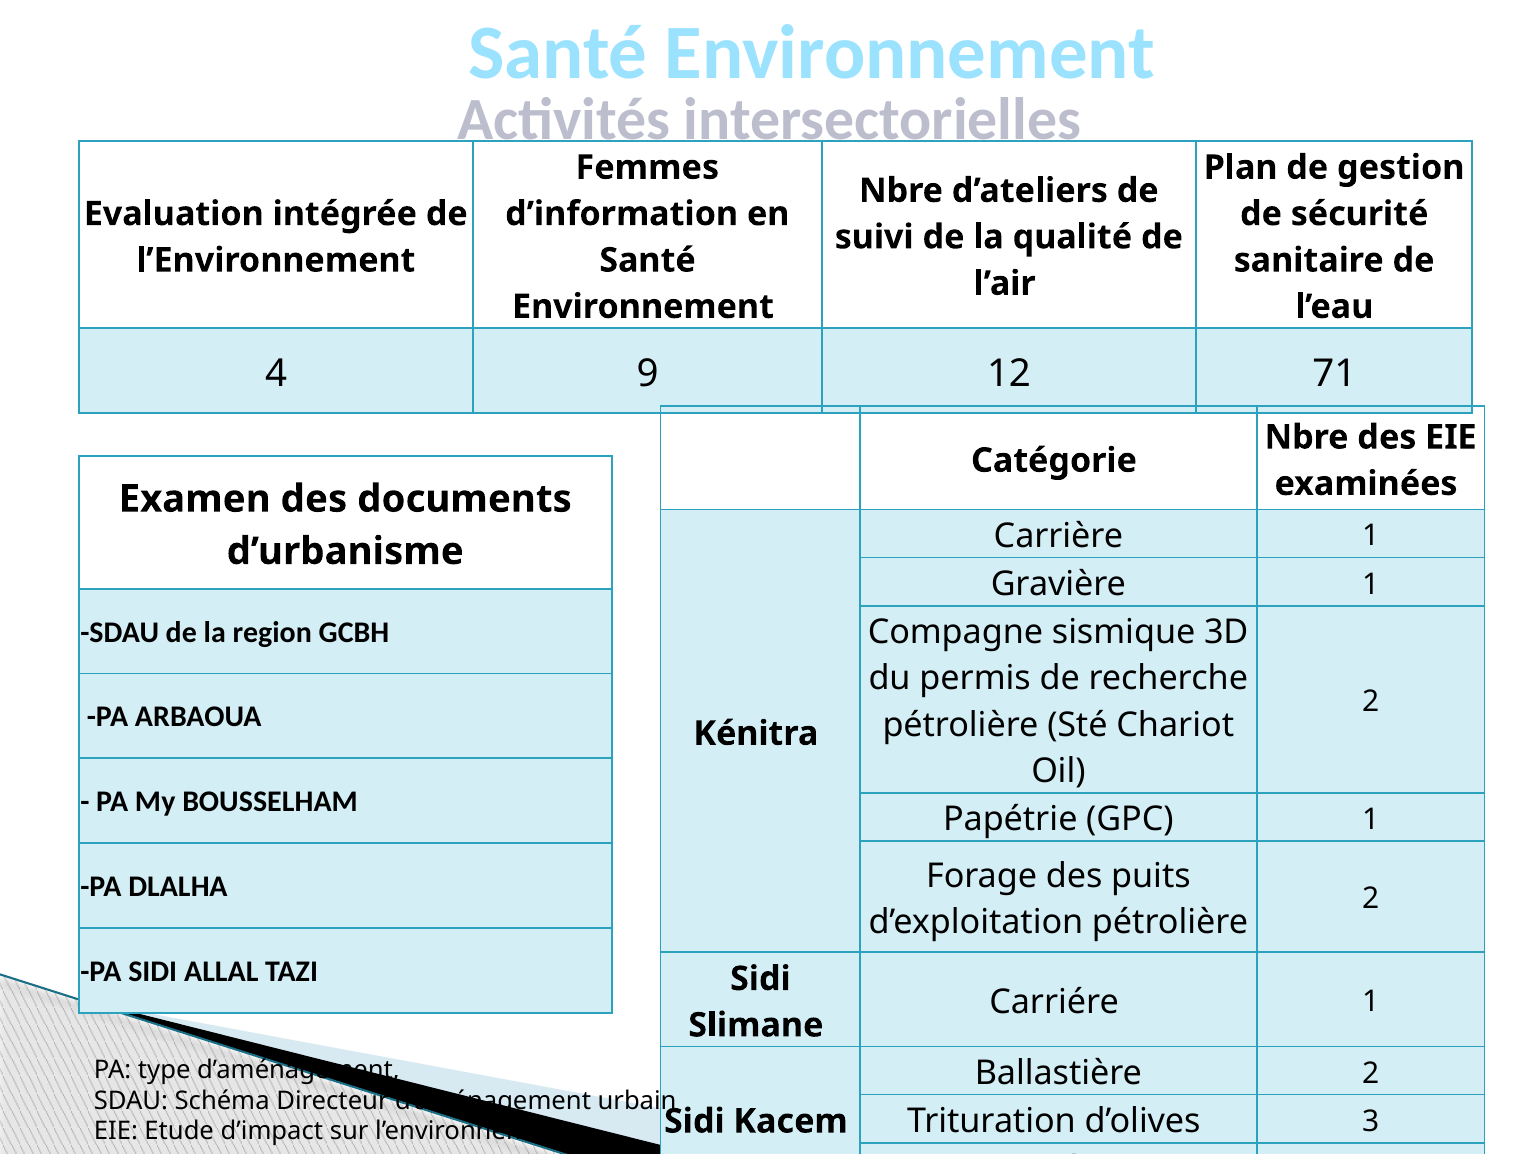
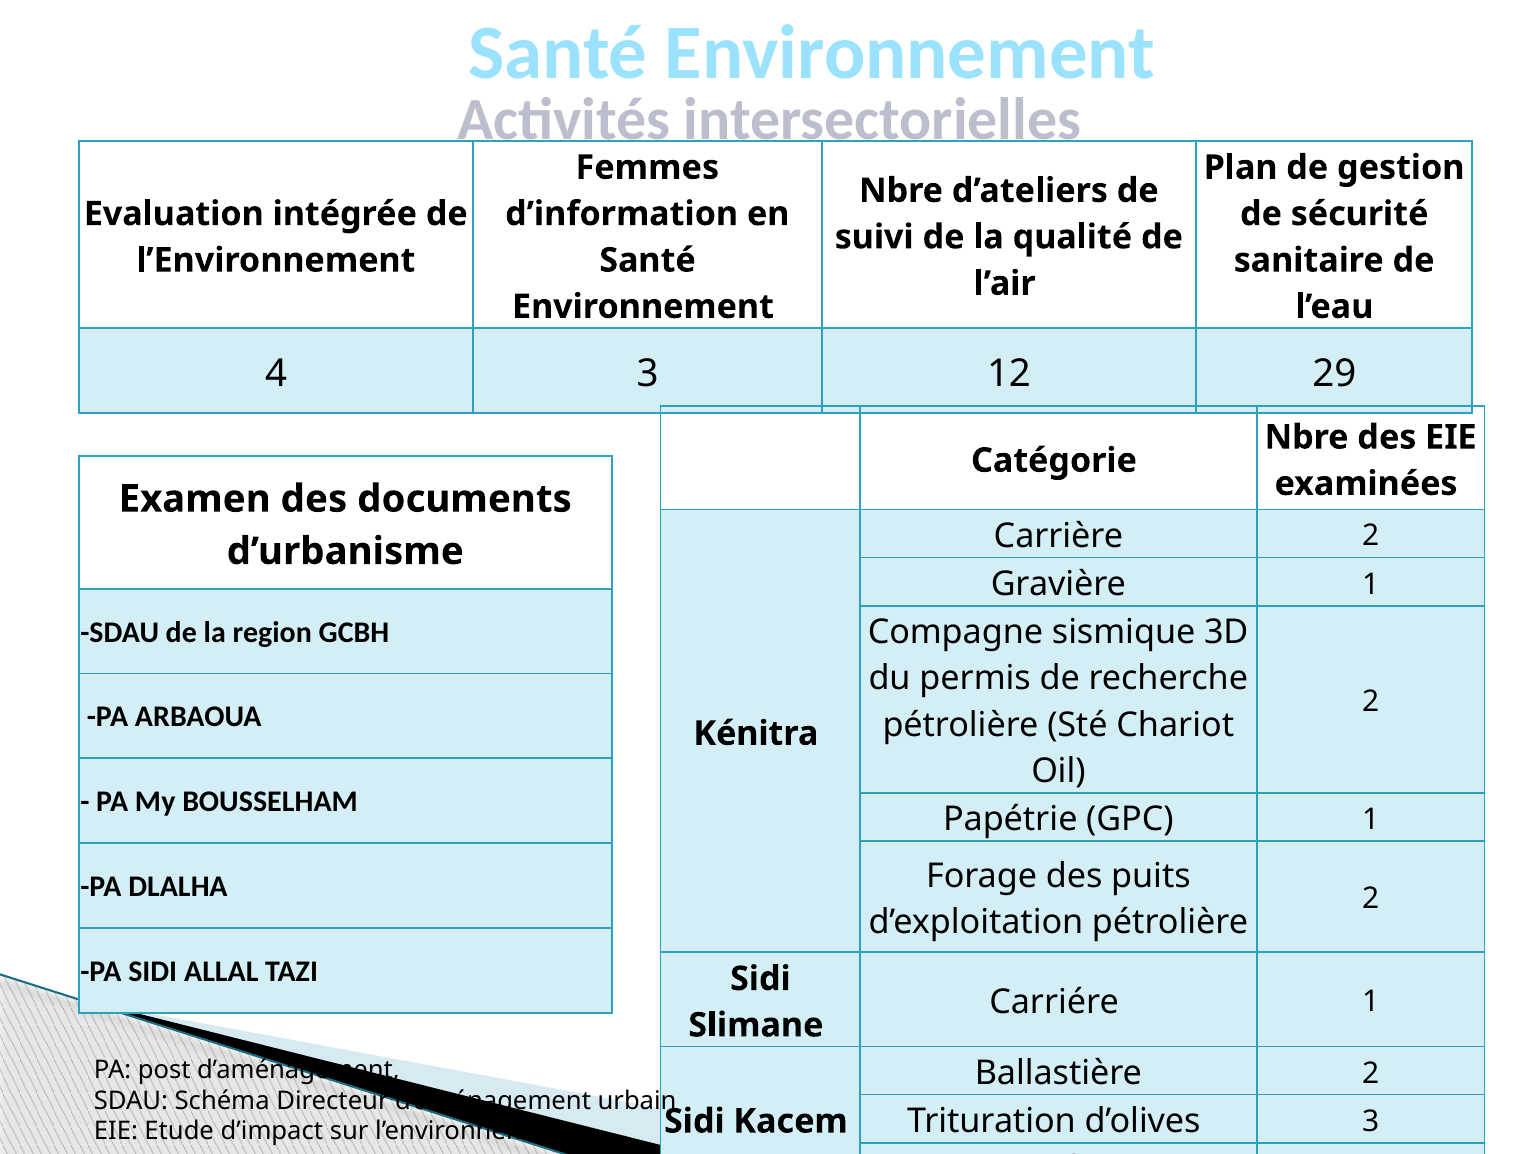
4 9: 9 -> 3
71: 71 -> 29
1 at (1371, 536): 1 -> 2
type: type -> post
